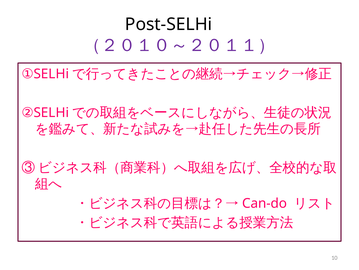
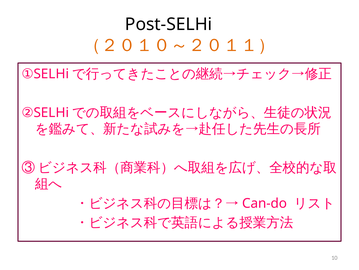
（２０１０～２０１１） colour: purple -> orange
